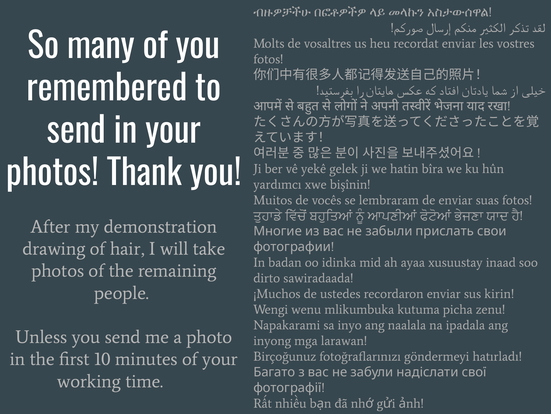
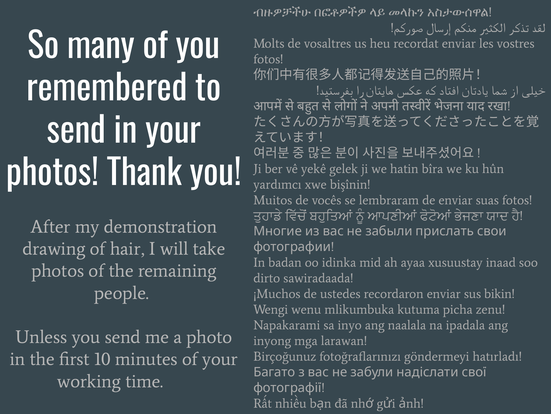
kirin: kirin -> bikin
